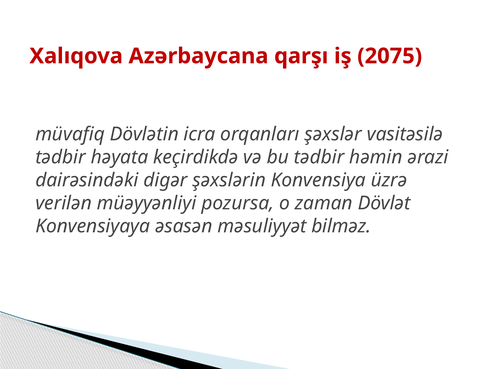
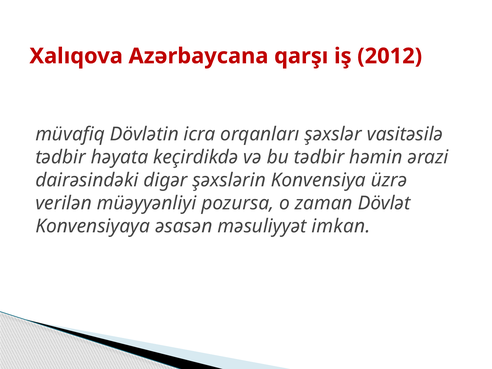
2075: 2075 -> 2012
bilməz: bilməz -> imkan
